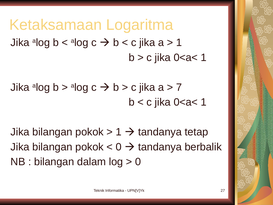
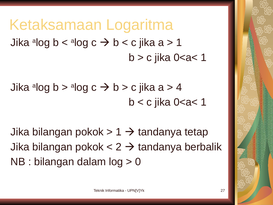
7: 7 -> 4
0 at (119, 147): 0 -> 2
